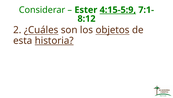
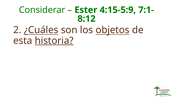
4:15-5:9 underline: present -> none
